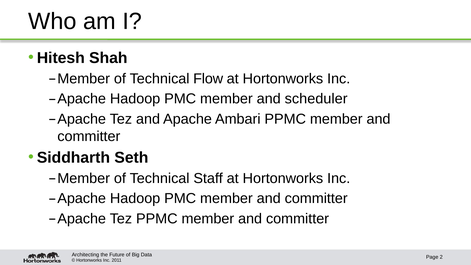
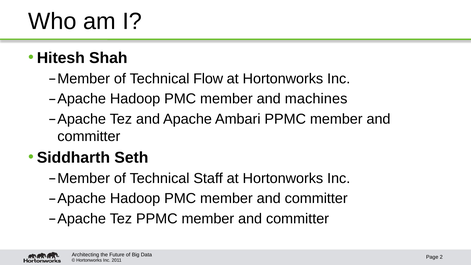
scheduler: scheduler -> machines
